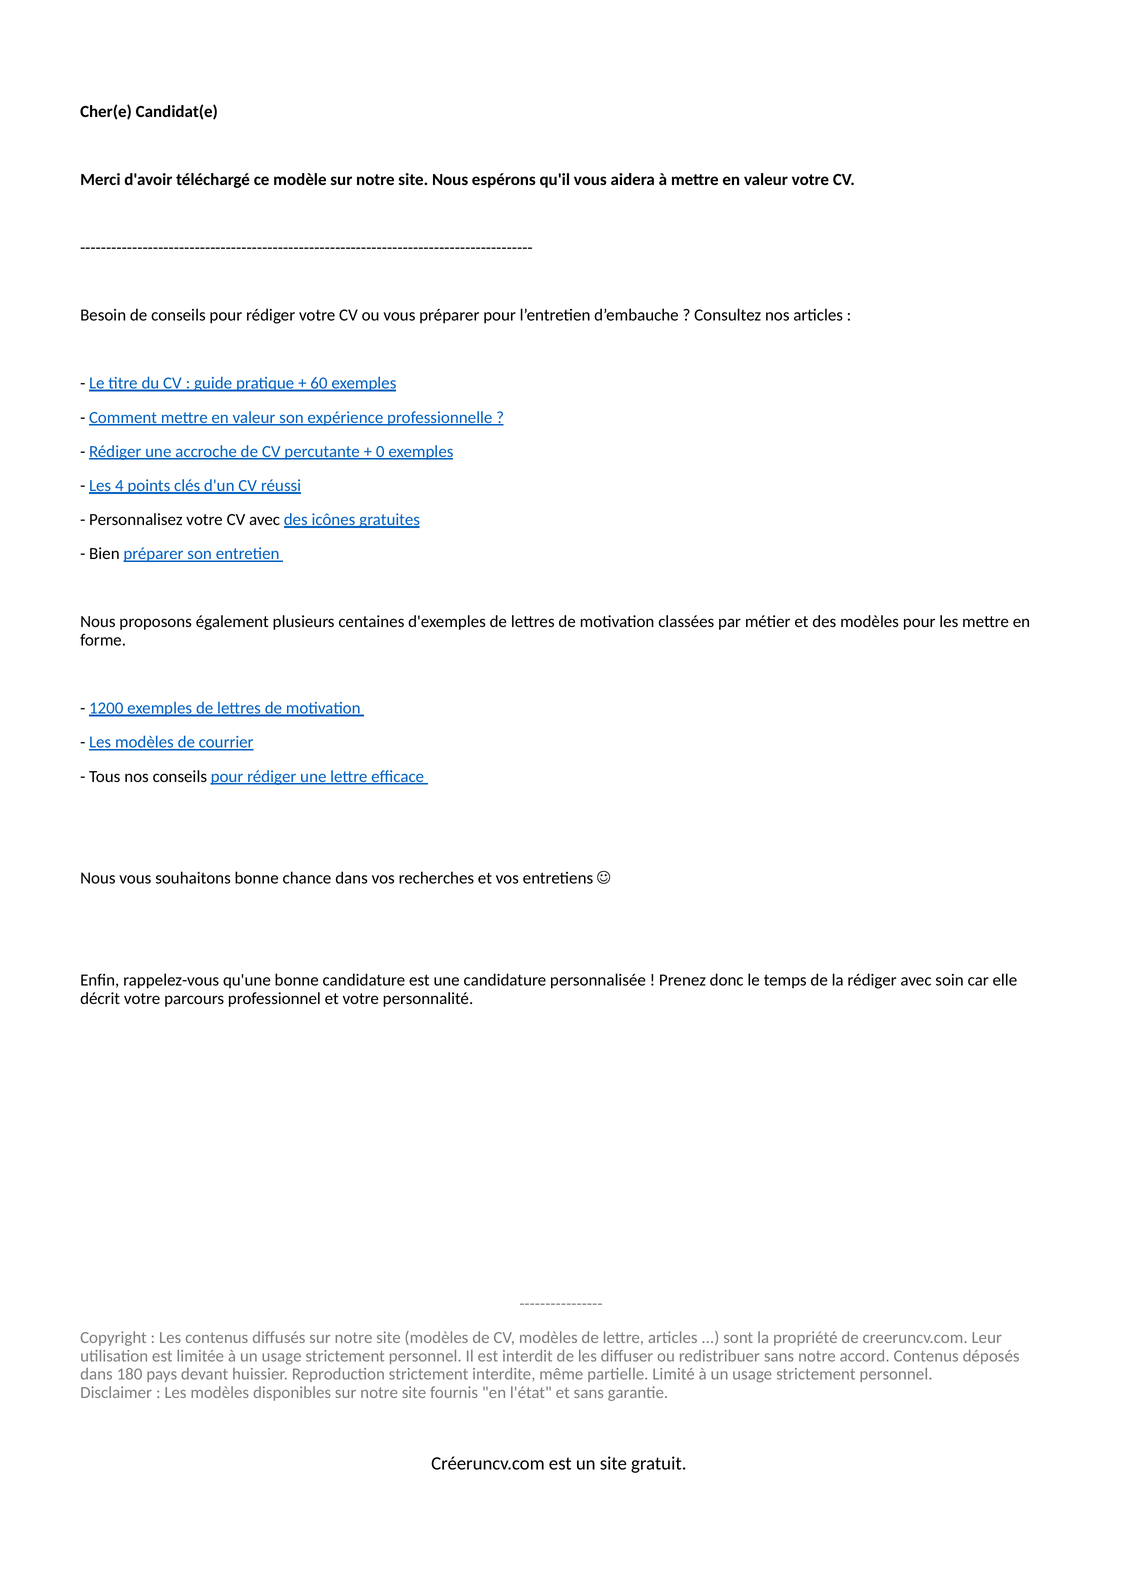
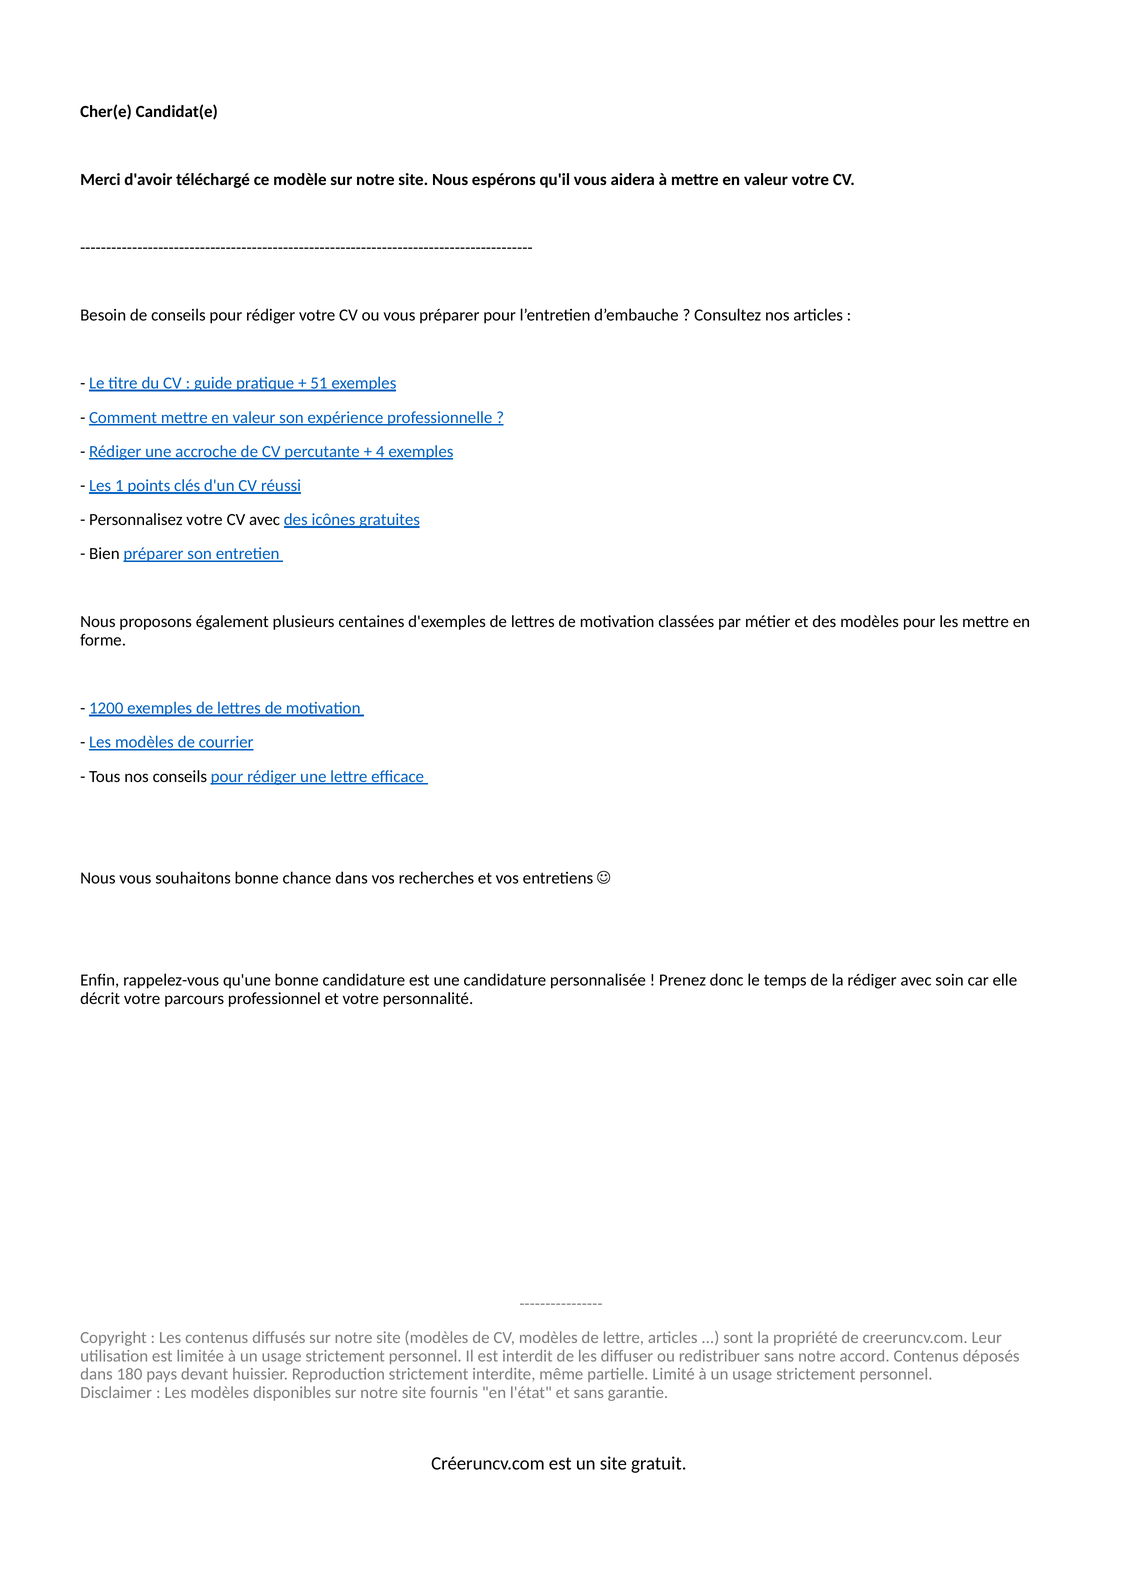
60: 60 -> 51
0: 0 -> 4
4: 4 -> 1
